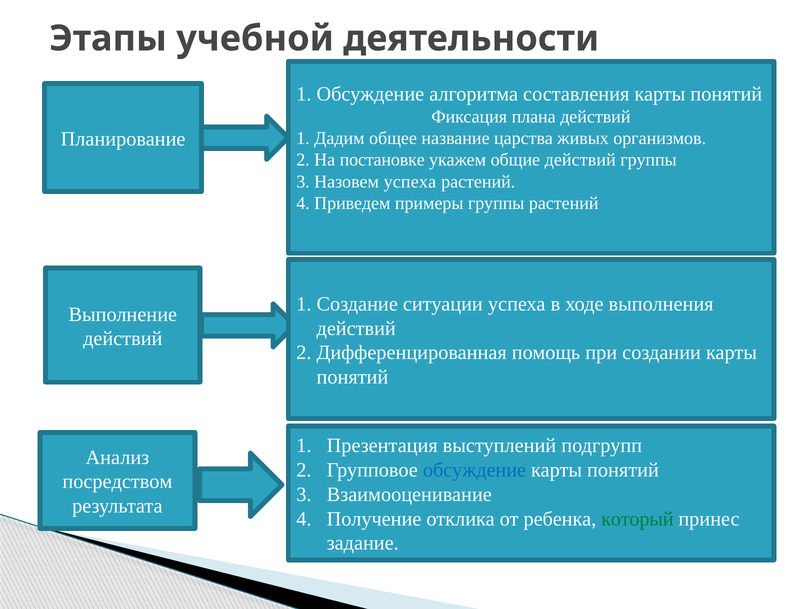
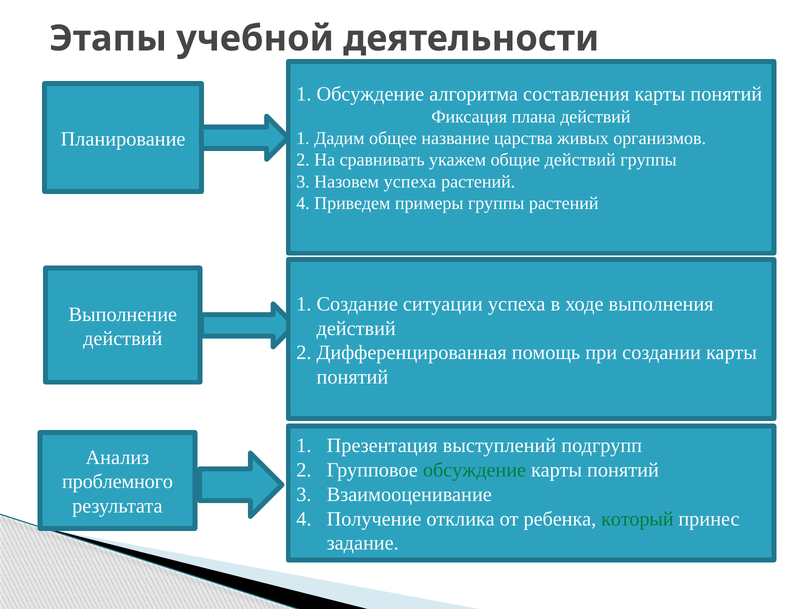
постановке: постановке -> сравнивать
обсуждение colour: blue -> green
посредством: посредством -> проблемного
